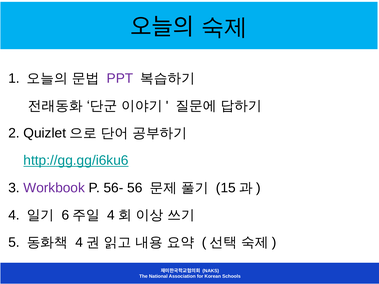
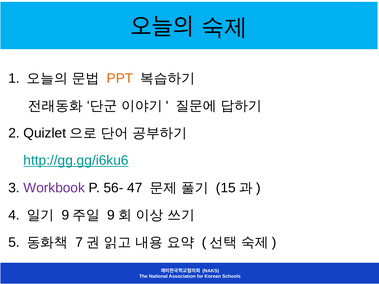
PPT colour: purple -> orange
56: 56 -> 47
6 at (65, 215): 6 -> 9
4 at (111, 215): 4 -> 9
4 at (79, 243): 4 -> 7
